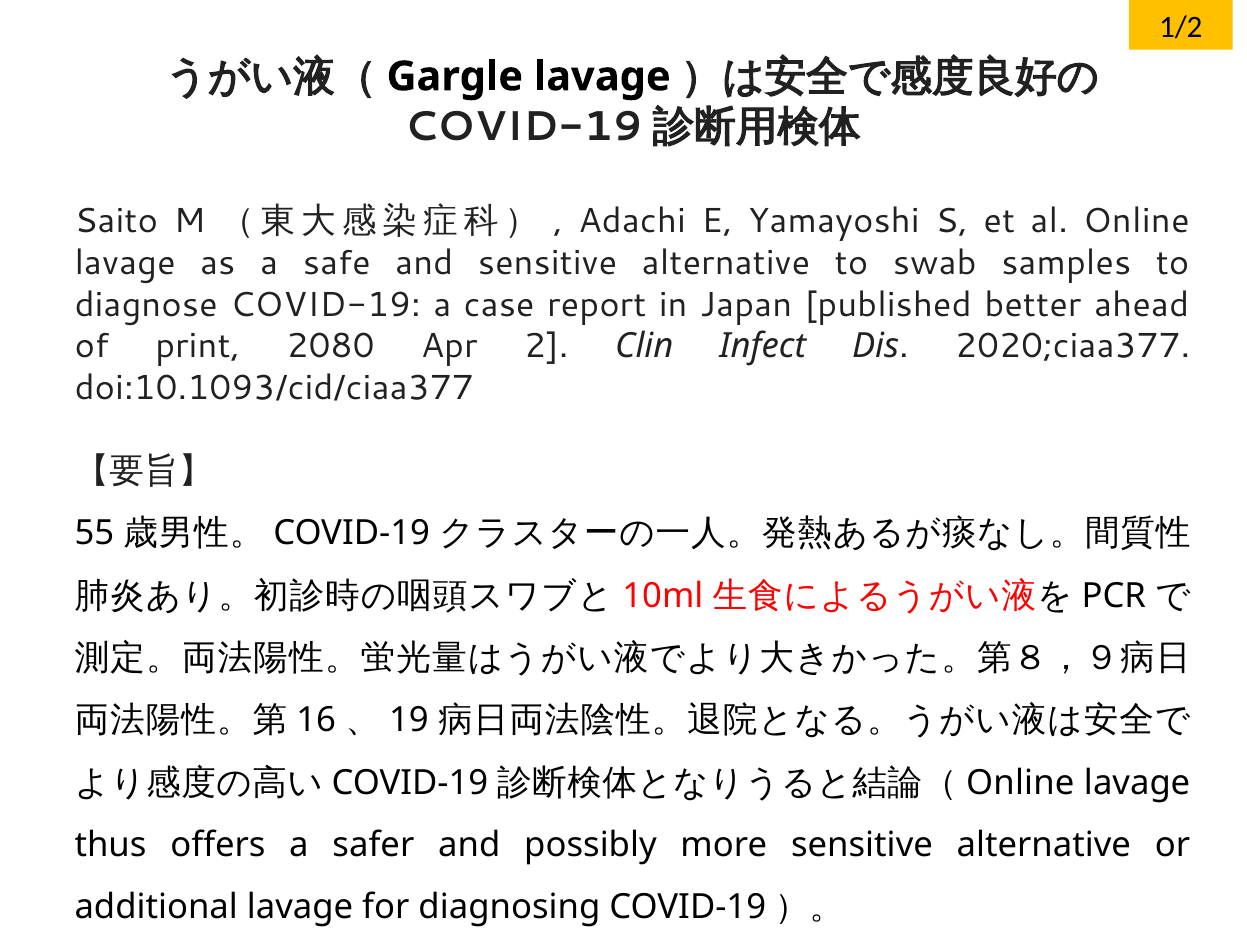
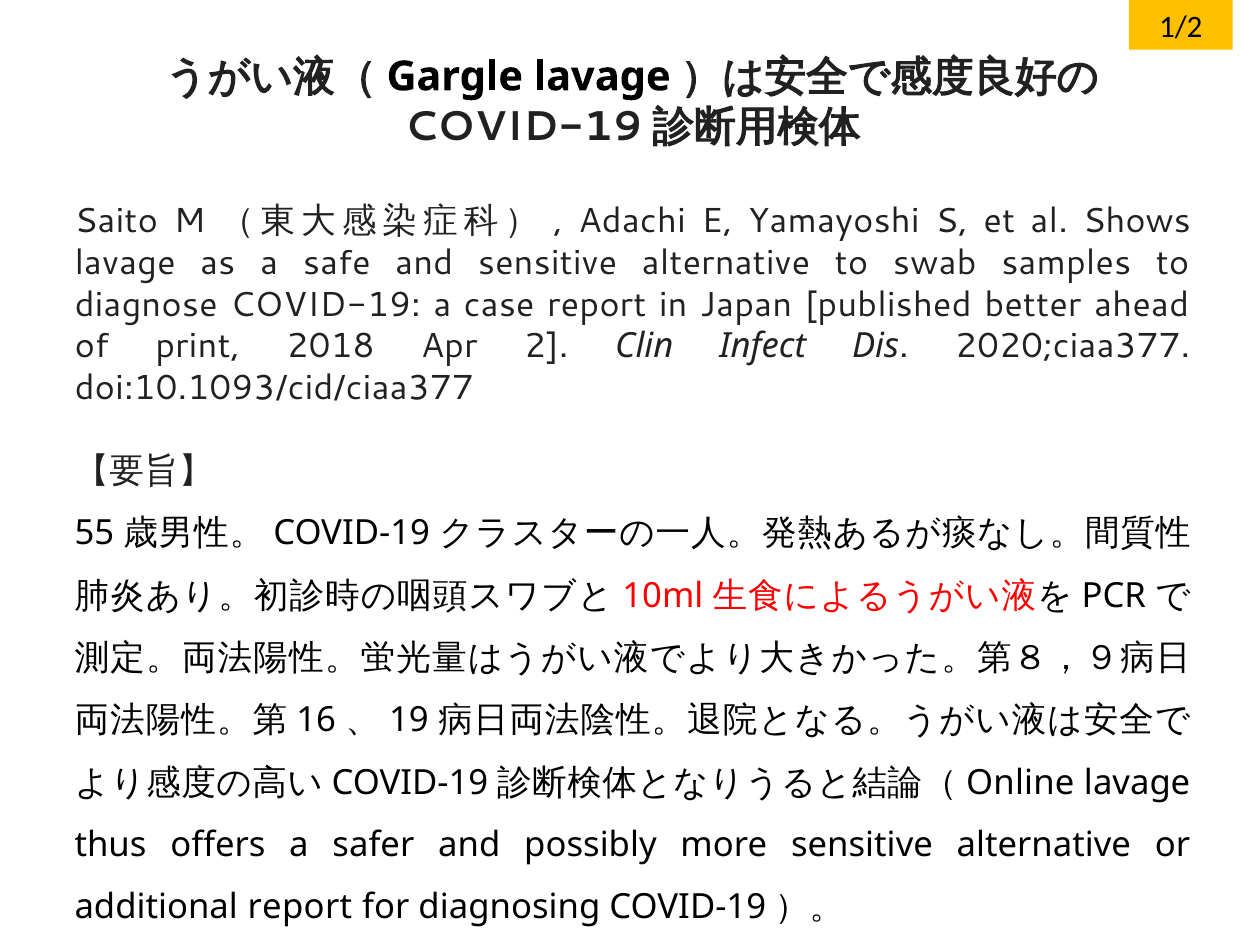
al Online: Online -> Shows
2080: 2080 -> 2018
additional lavage: lavage -> report
